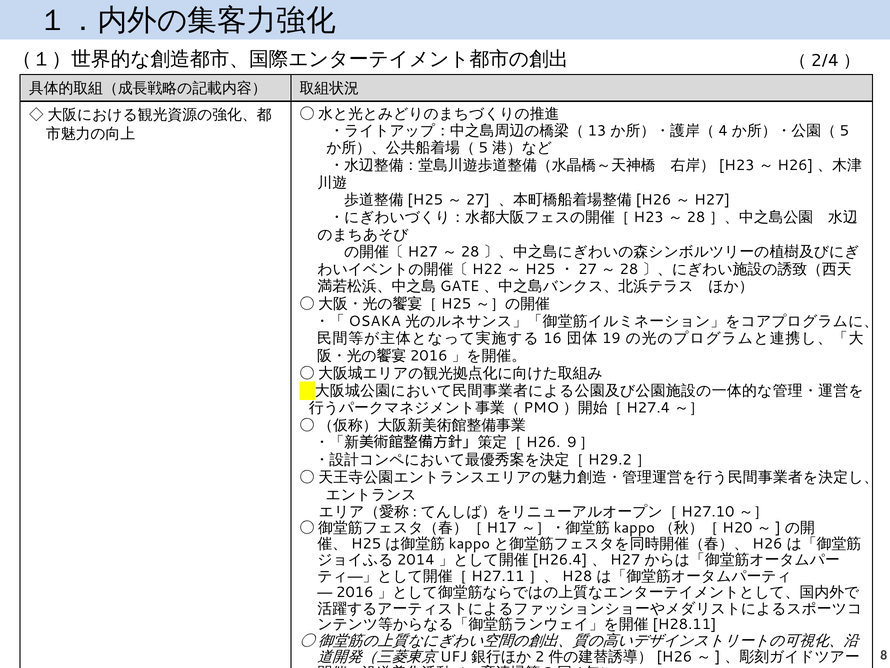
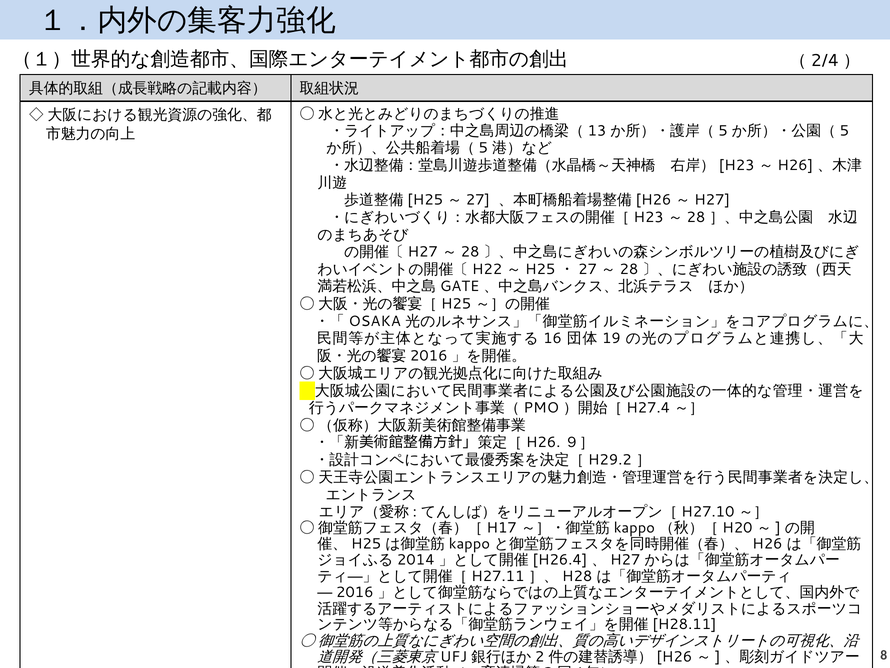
4 at (723, 131): 4 -> 5
